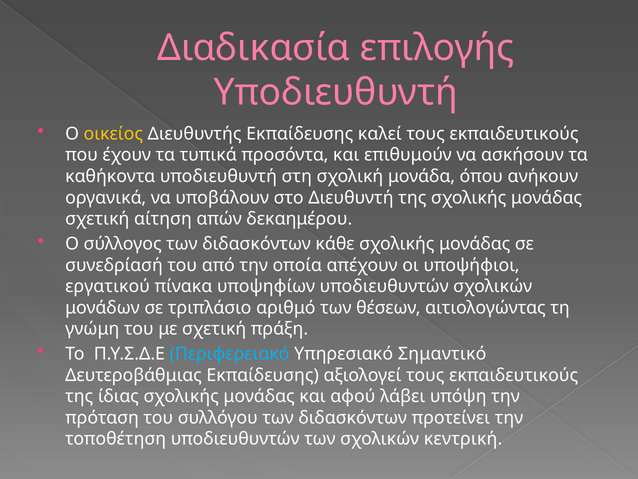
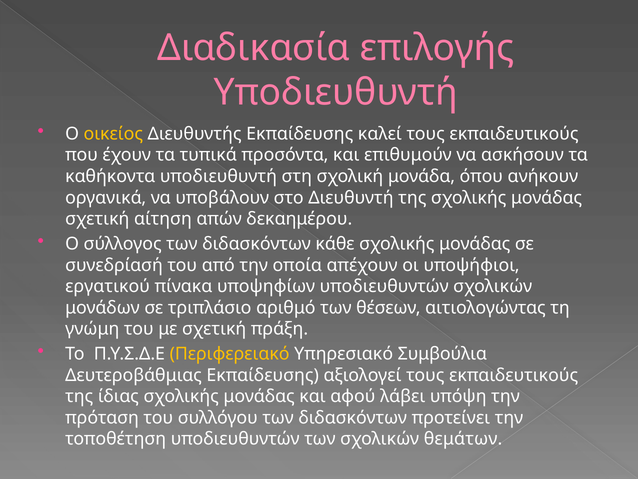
Περιφερειακό colour: light blue -> yellow
Σημαντικό: Σημαντικό -> Συμβούλια
κεντρική: κεντρική -> θεμάτων
